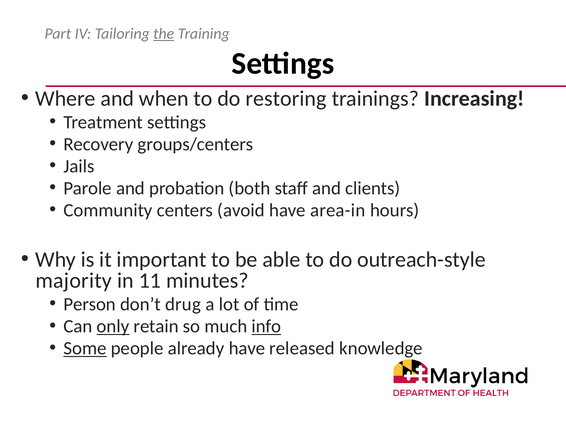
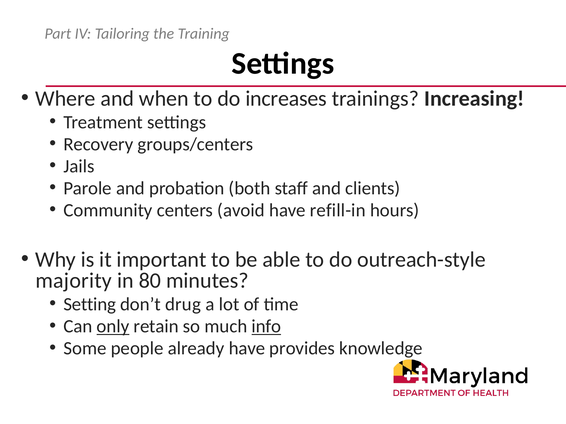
the underline: present -> none
restoring: restoring -> increases
area-in: area-in -> refill-in
11: 11 -> 80
Person: Person -> Setting
Some underline: present -> none
released: released -> provides
